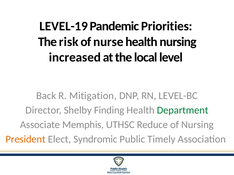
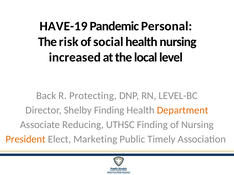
LEVEL-19: LEVEL-19 -> HAVE-19
Priorities: Priorities -> Personal
nurse: nurse -> social
Mitigation: Mitigation -> Protecting
Department colour: green -> orange
Memphis: Memphis -> Reducing
UTHSC Reduce: Reduce -> Finding
Syndromic: Syndromic -> Marketing
